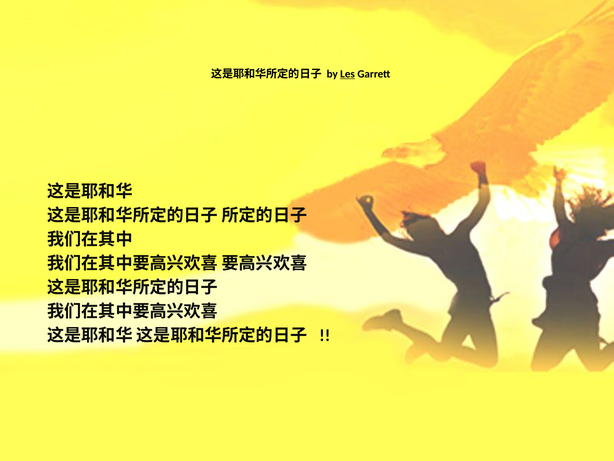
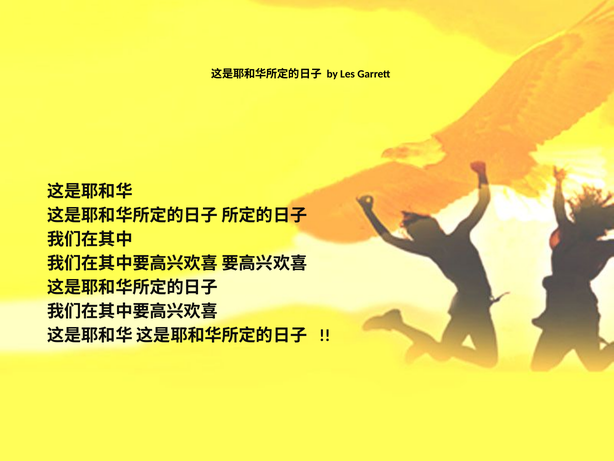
Les underline: present -> none
